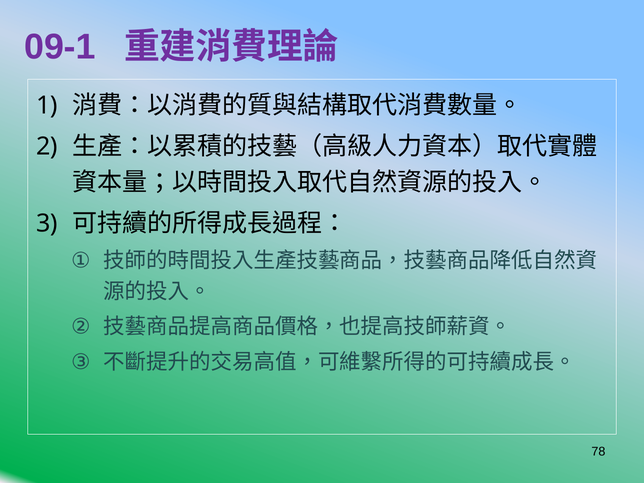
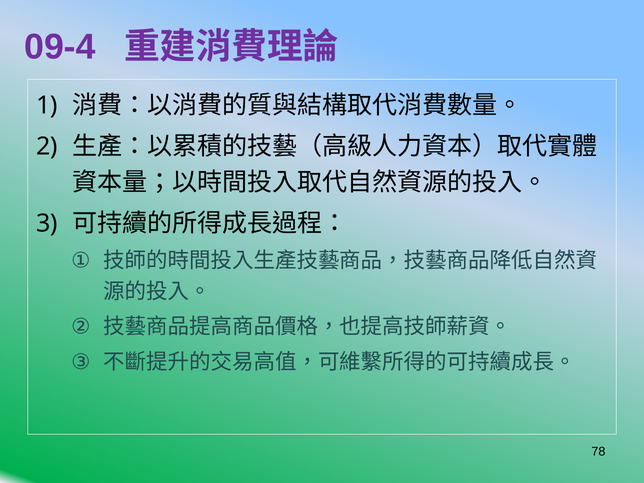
09-1: 09-1 -> 09-4
